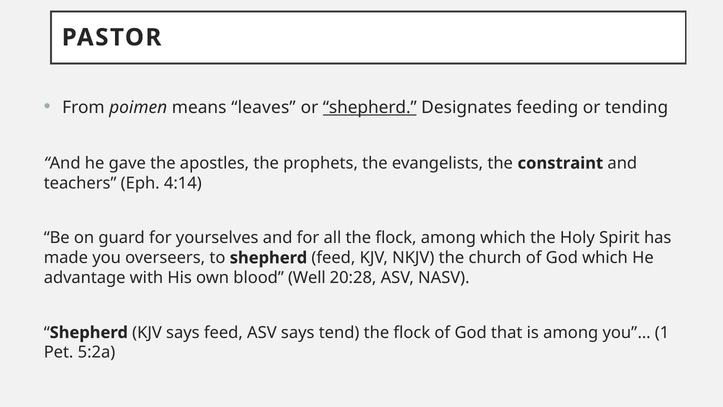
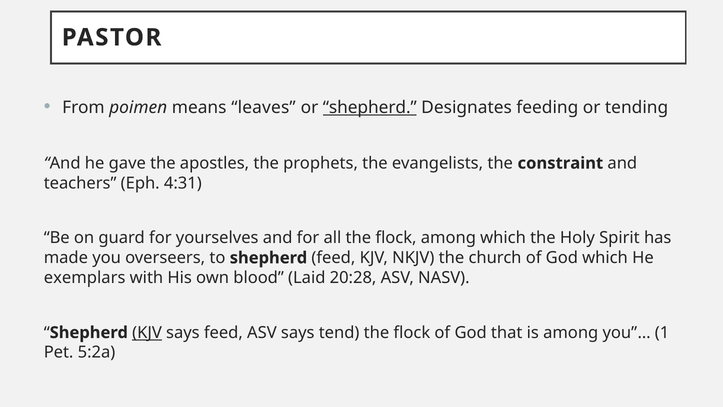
4:14: 4:14 -> 4:31
advantage: advantage -> exemplars
Well: Well -> Laid
KJV at (147, 332) underline: none -> present
